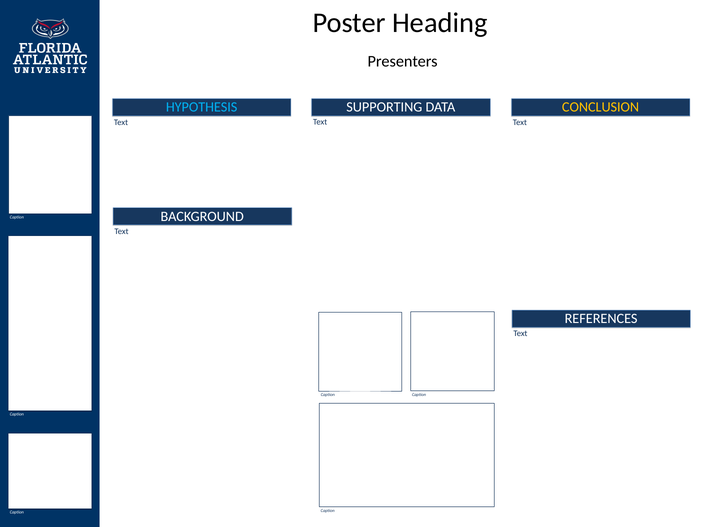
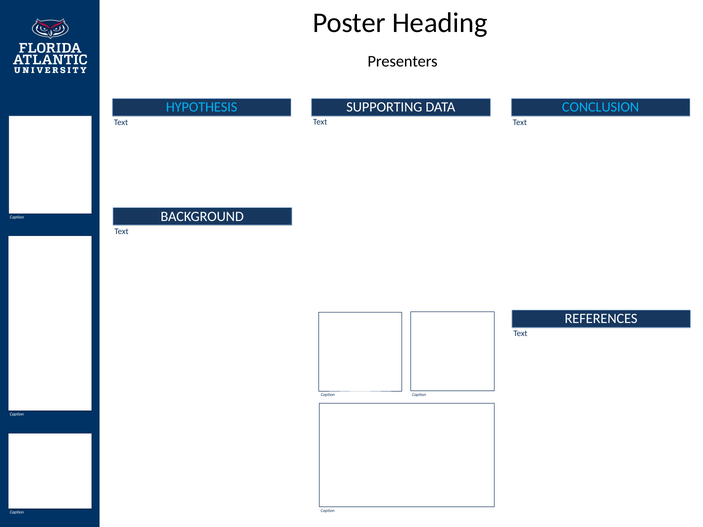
CONCLUSION colour: yellow -> light blue
